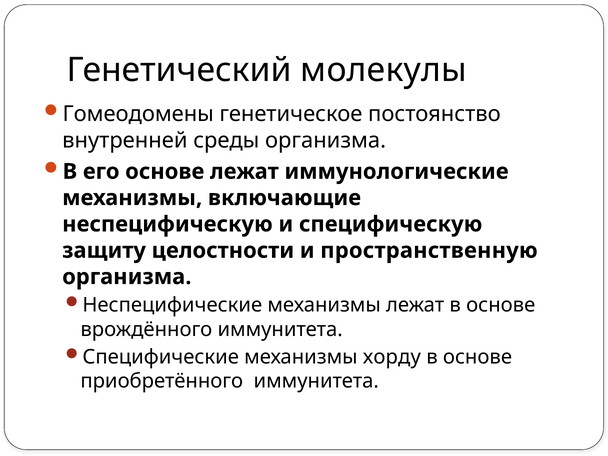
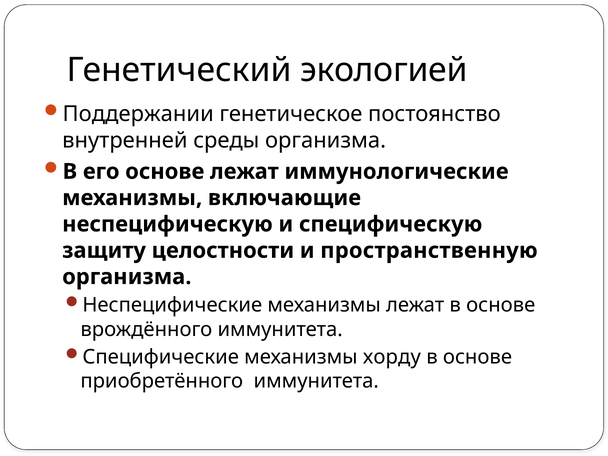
молекулы: молекулы -> экологией
Гомеодомены: Гомеодомены -> Поддержании
